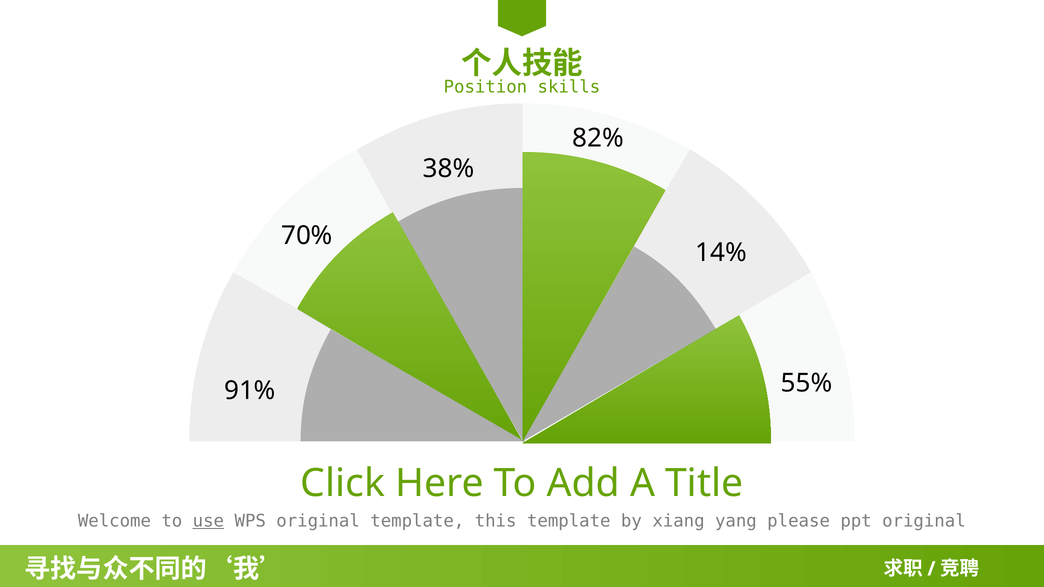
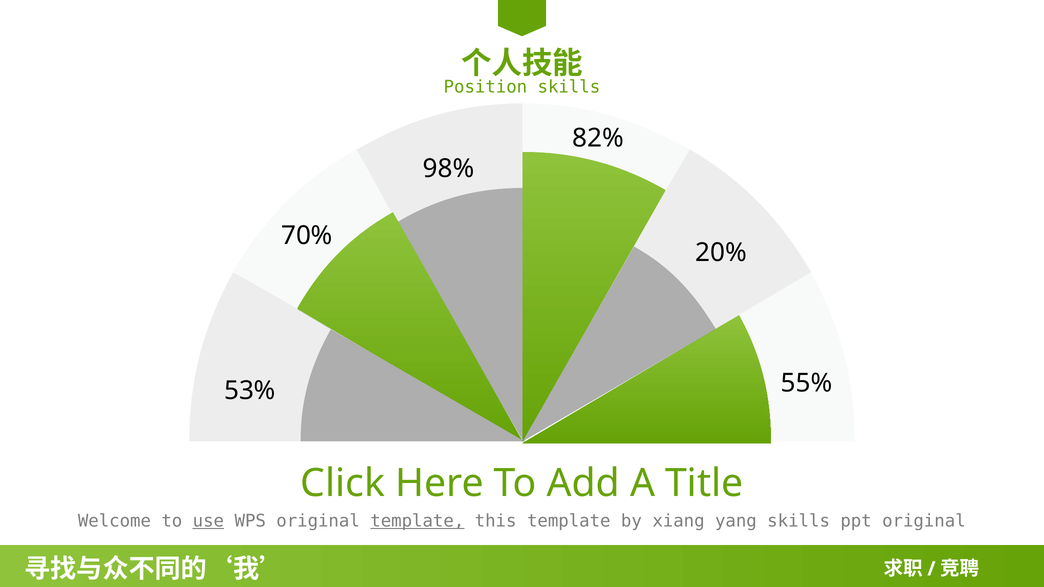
38%: 38% -> 98%
14%: 14% -> 20%
91%: 91% -> 53%
template at (417, 521) underline: none -> present
yang please: please -> skills
